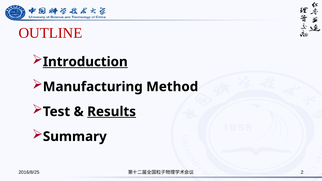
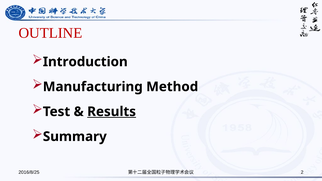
Introduction underline: present -> none
